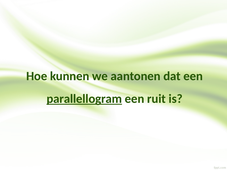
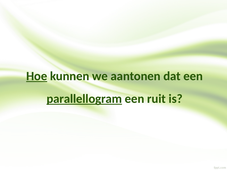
Hoe underline: none -> present
